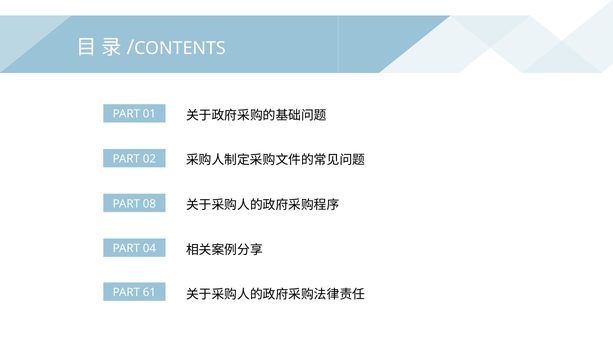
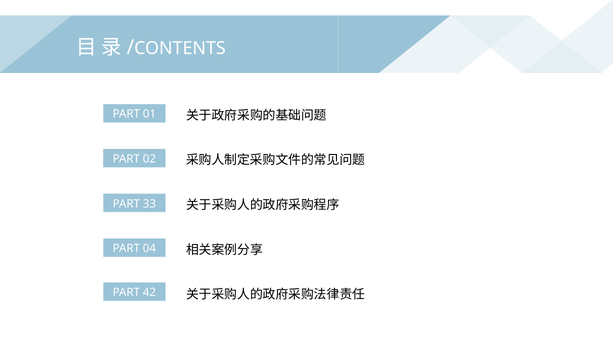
08: 08 -> 33
61: 61 -> 42
